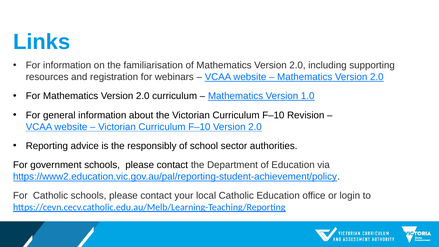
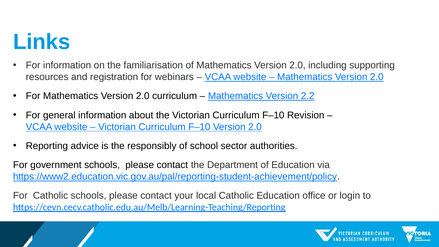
1.0: 1.0 -> 2.2
